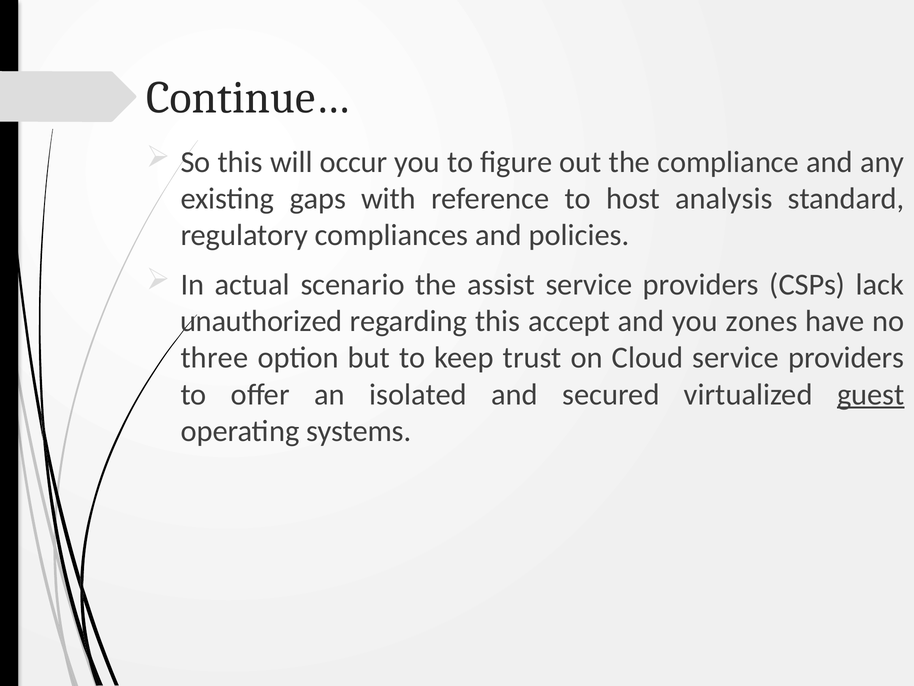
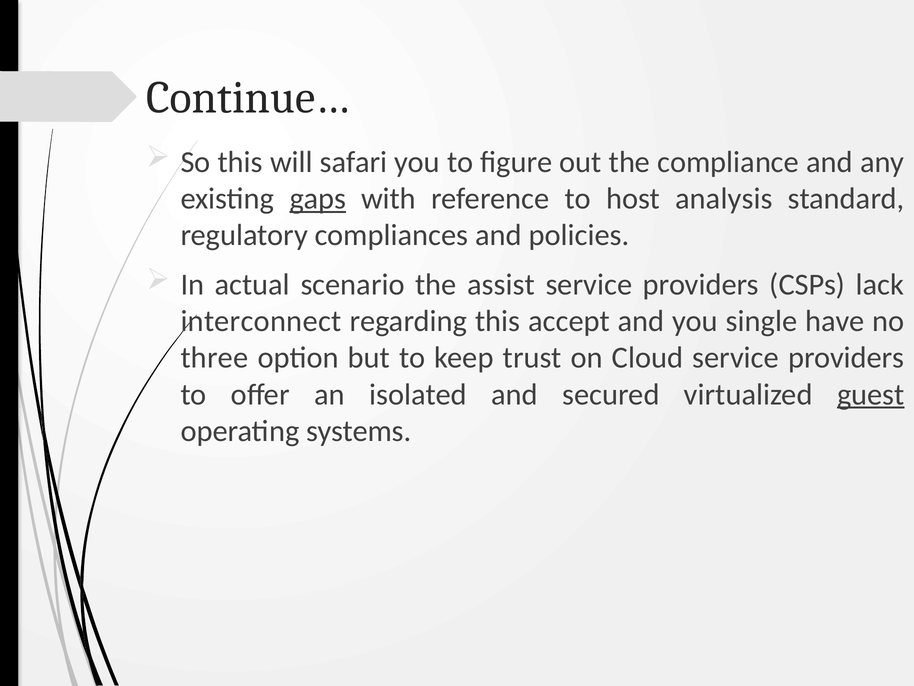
occur: occur -> safari
gaps underline: none -> present
unauthorized: unauthorized -> interconnect
zones: zones -> single
